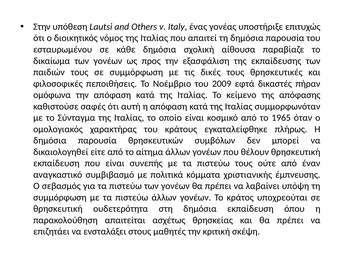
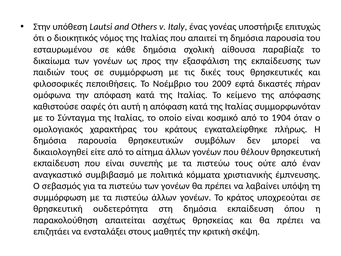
1965: 1965 -> 1904
